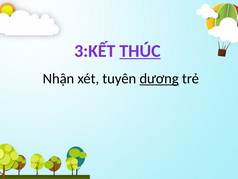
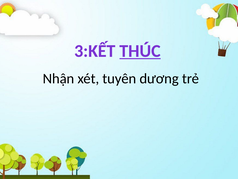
dương underline: present -> none
